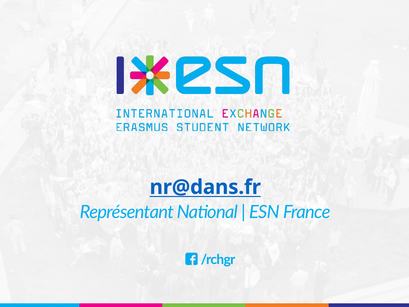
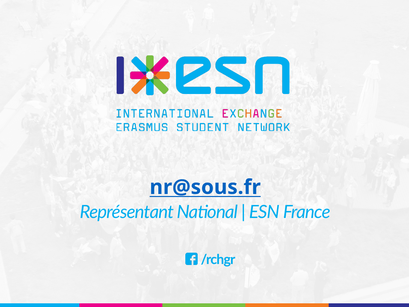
nr@dans.fr: nr@dans.fr -> nr@sous.fr
